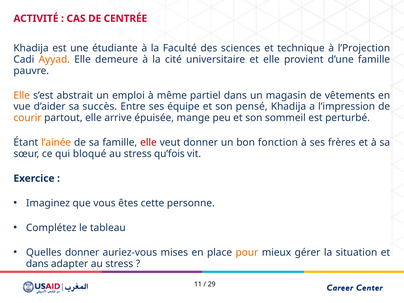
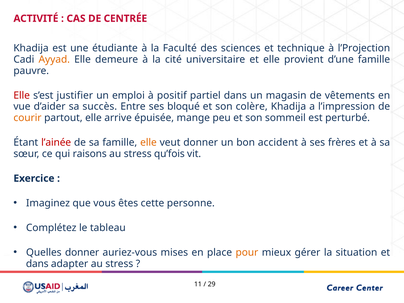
Elle at (22, 95) colour: orange -> red
abstrait: abstrait -> justifier
même: même -> positif
équipe: équipe -> bloqué
pensé: pensé -> colère
l’ainée colour: orange -> red
elle at (148, 143) colour: red -> orange
fonction: fonction -> accident
bloqué: bloqué -> raisons
